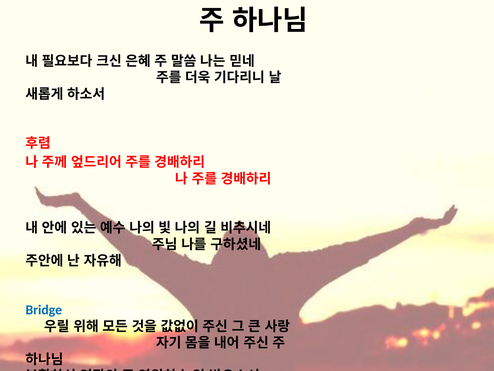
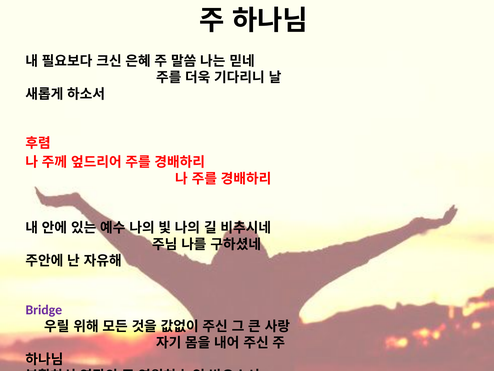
Bridge colour: blue -> purple
